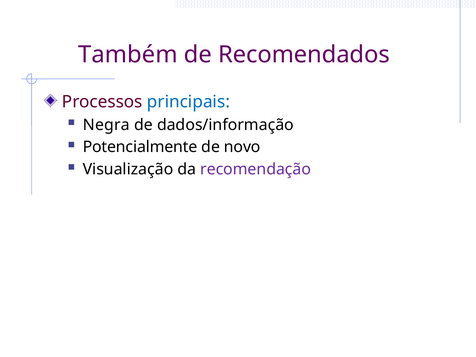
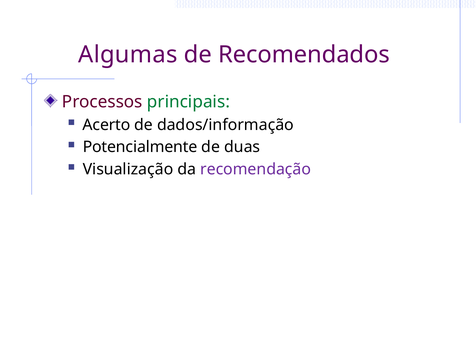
Também: Também -> Algumas
principais colour: blue -> green
Negra: Negra -> Acerto
novo: novo -> duas
